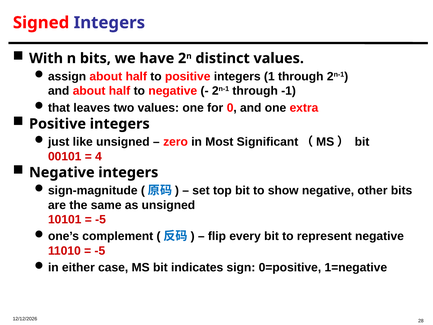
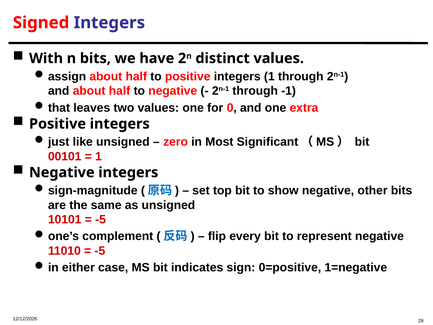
4 at (98, 156): 4 -> 1
